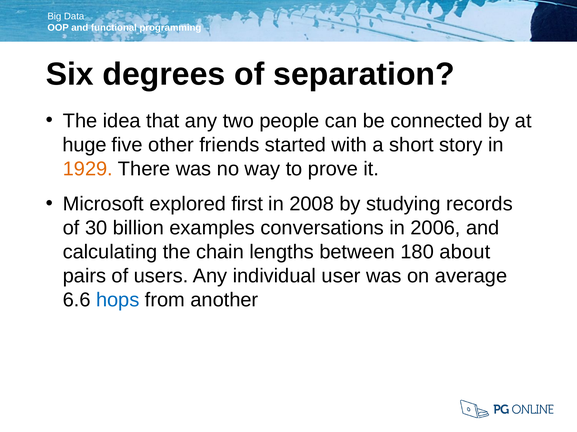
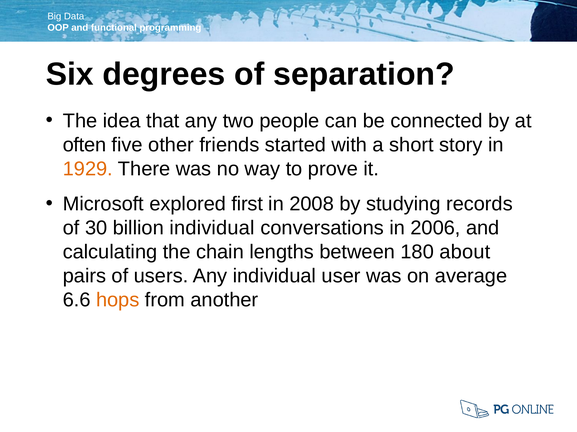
huge: huge -> often
billion examples: examples -> individual
hops colour: blue -> orange
